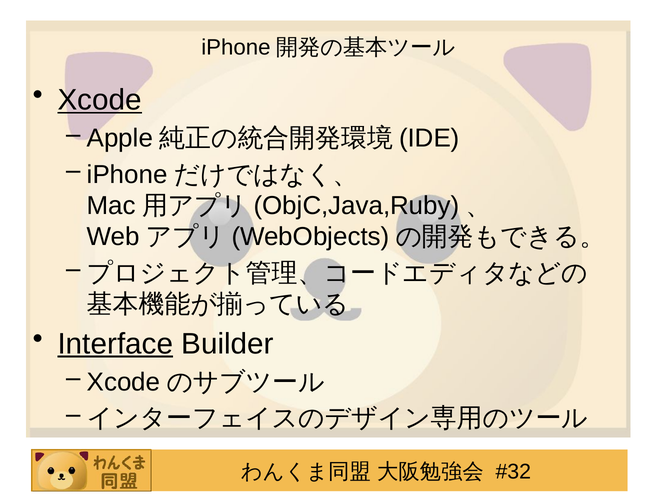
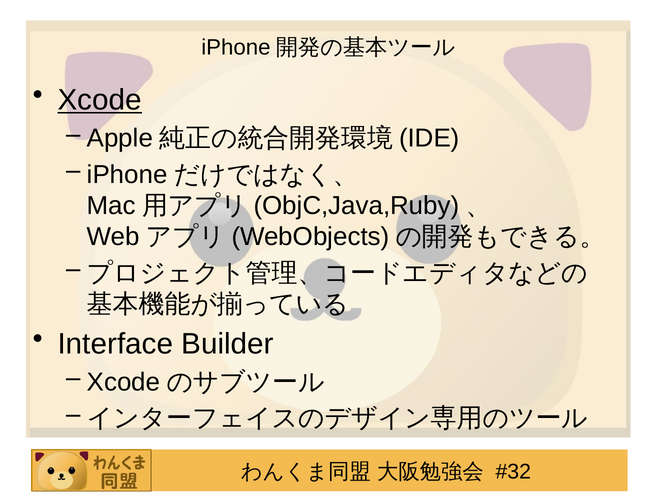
Interface underline: present -> none
